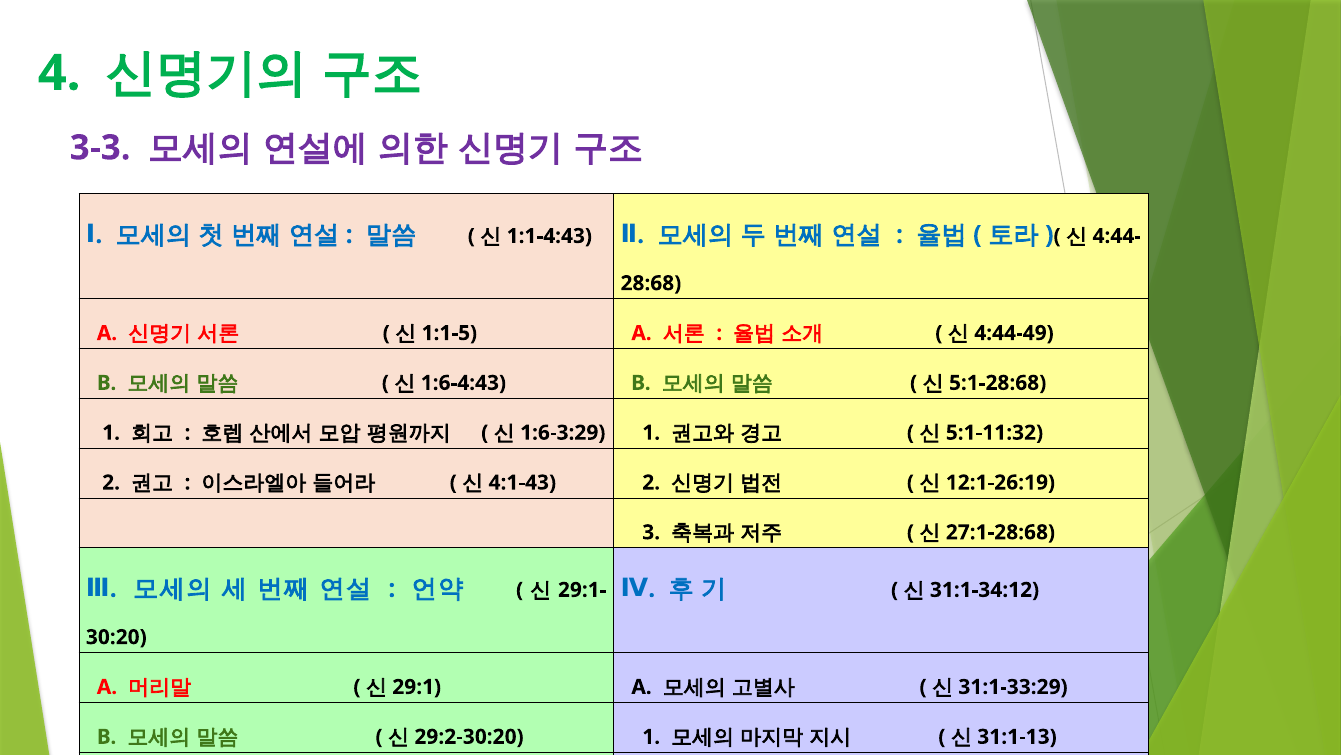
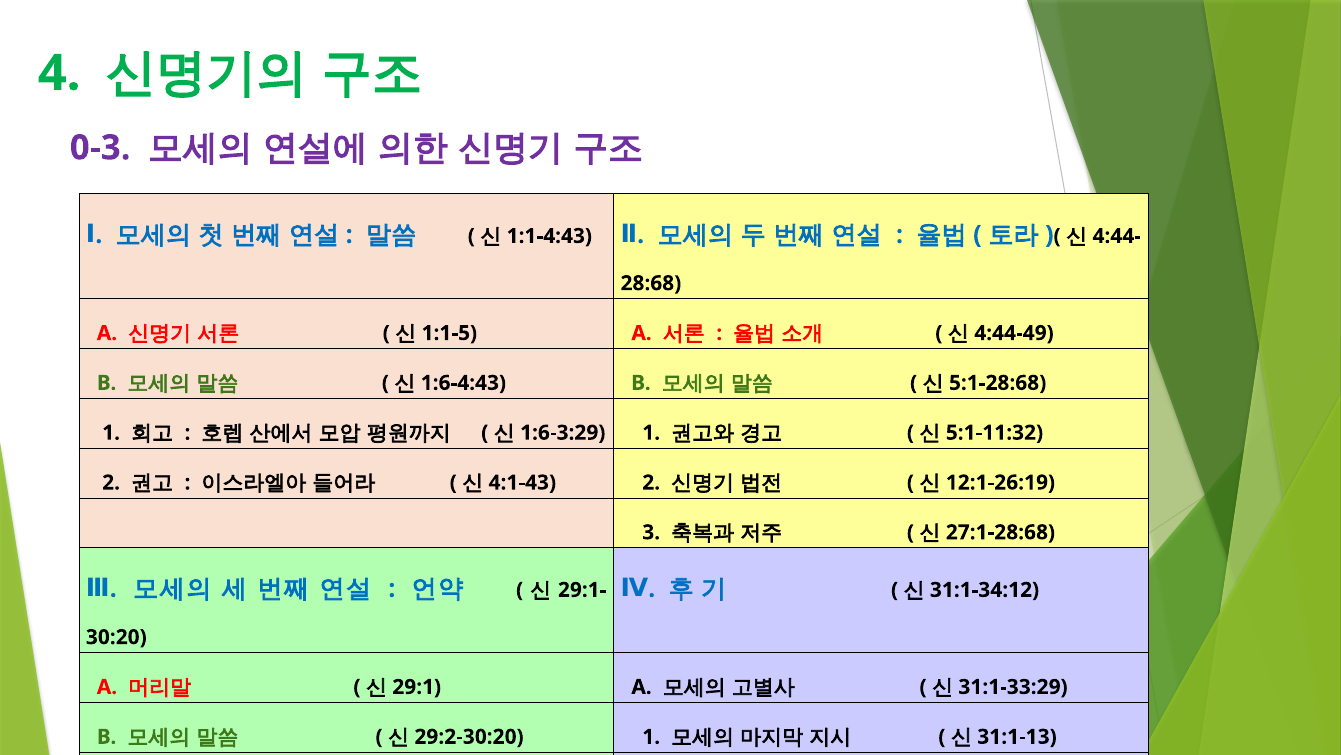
3-3: 3-3 -> 0-3
